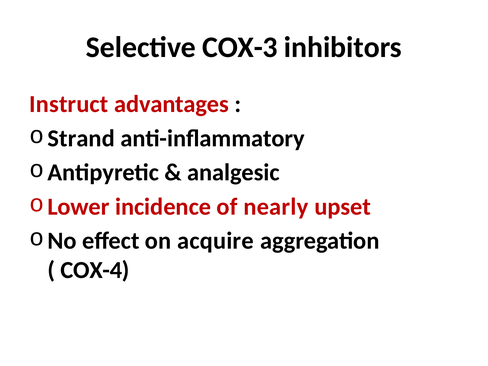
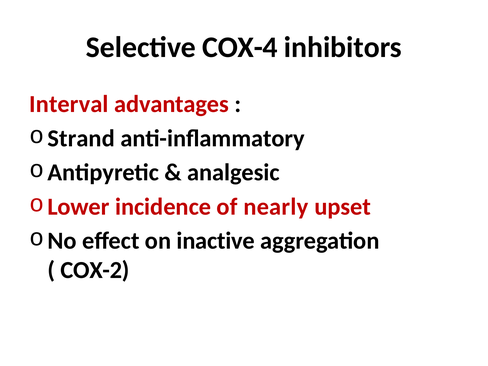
COX-3: COX-3 -> COX-4
Instruct: Instruct -> Interval
acquire: acquire -> inactive
COX-4: COX-4 -> COX-2
